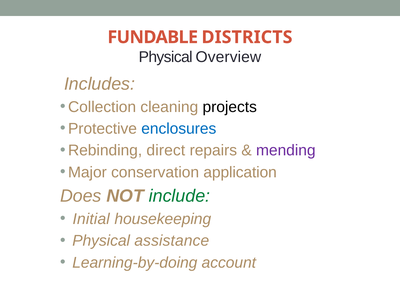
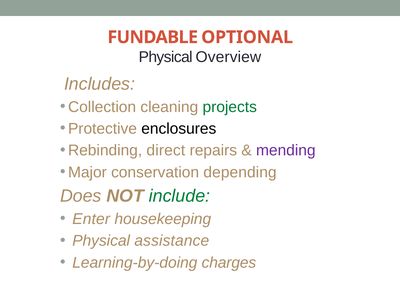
DISTRICTS: DISTRICTS -> OPTIONAL
projects colour: black -> green
enclosures colour: blue -> black
application: application -> depending
Initial: Initial -> Enter
account: account -> charges
